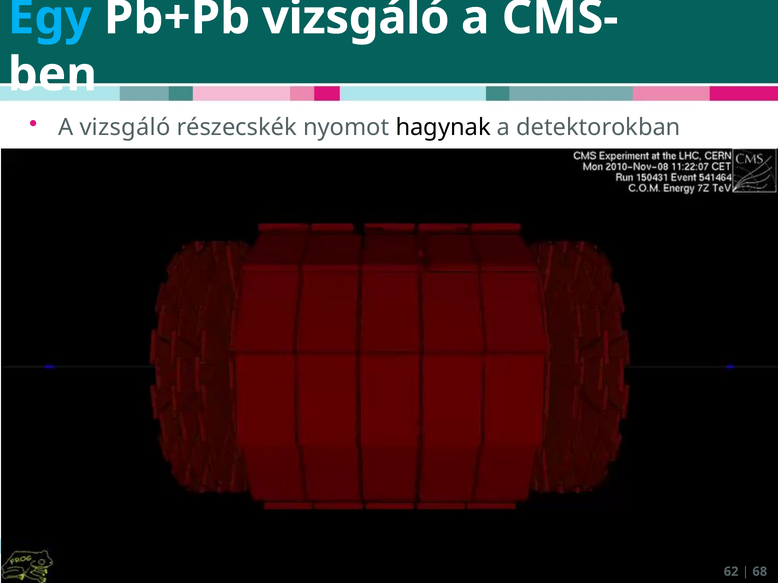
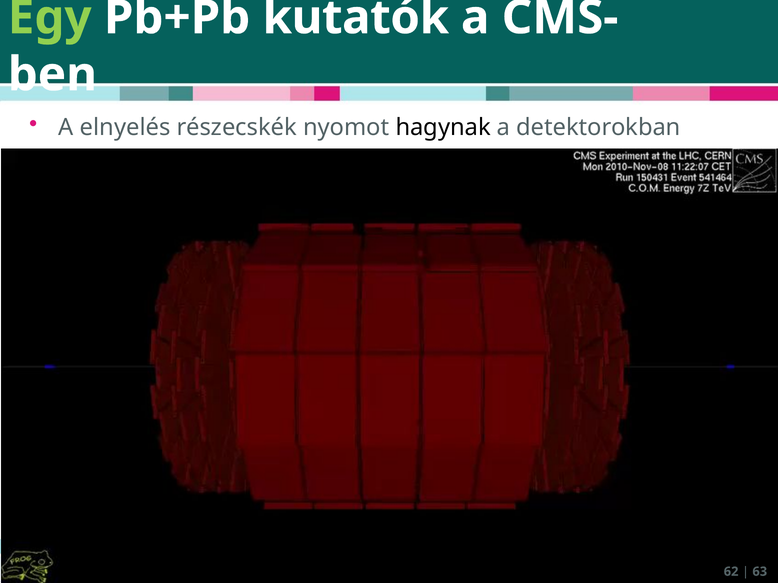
Egy colour: light blue -> light green
Pb+Pb vizsgáló: vizsgáló -> kutatók
A vizsgáló: vizsgáló -> elnyelés
68: 68 -> 63
